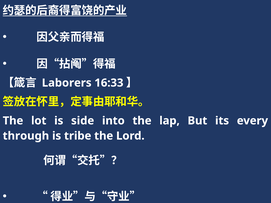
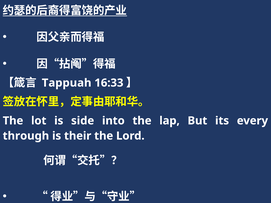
Laborers: Laborers -> Tappuah
tribe: tribe -> their
